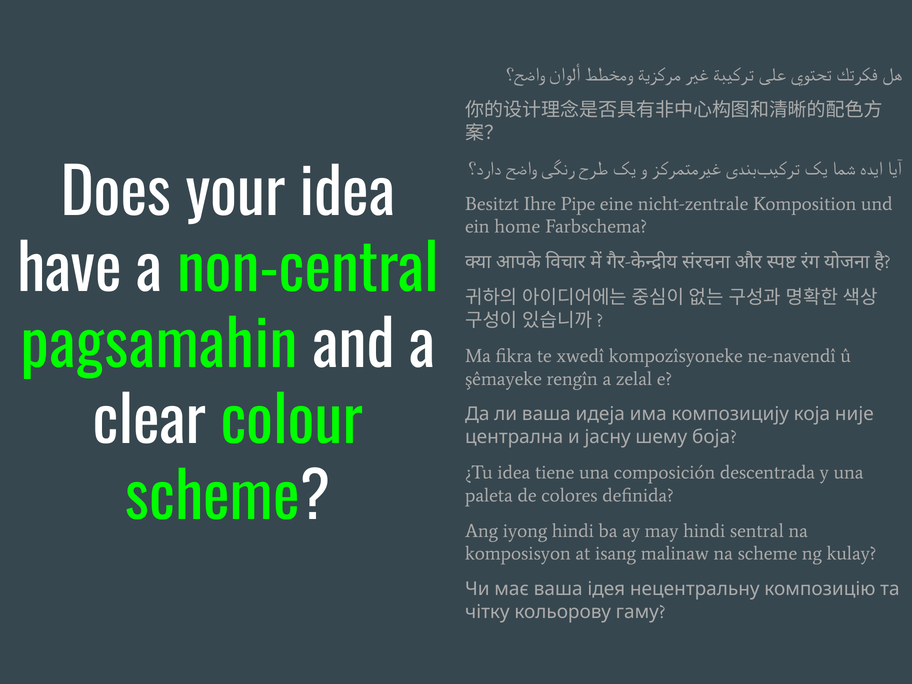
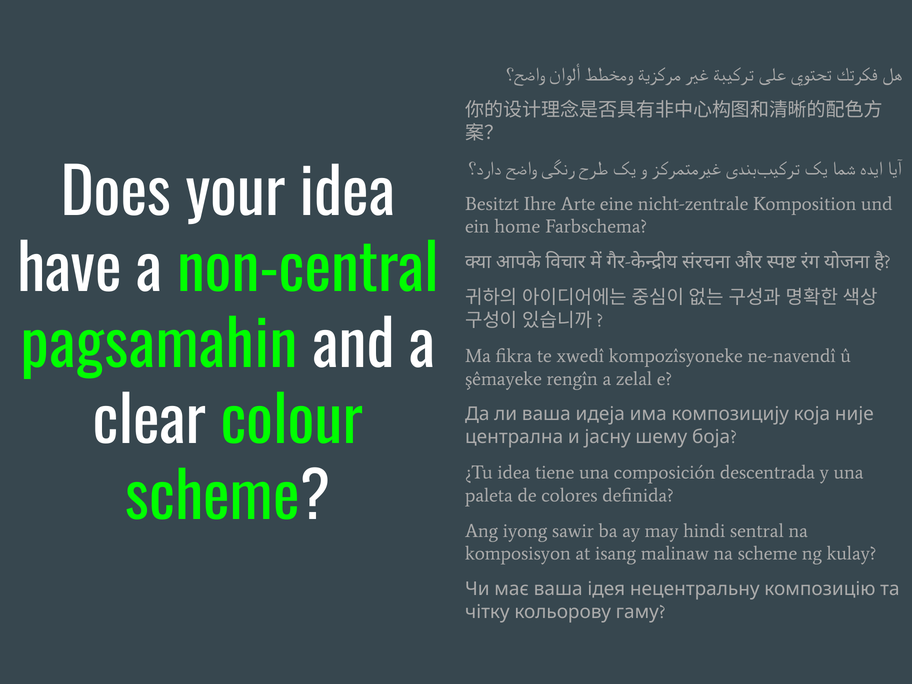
Pipe: Pipe -> Arte
iyong hindi: hindi -> sawir
